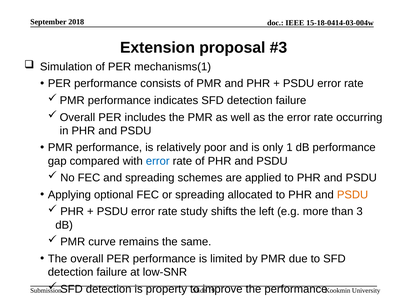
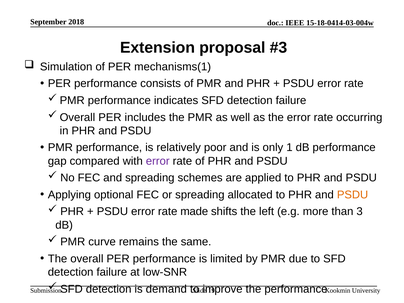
error at (158, 161) colour: blue -> purple
study: study -> made
property: property -> demand
